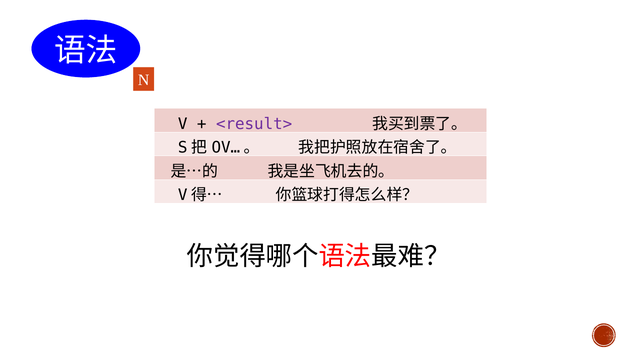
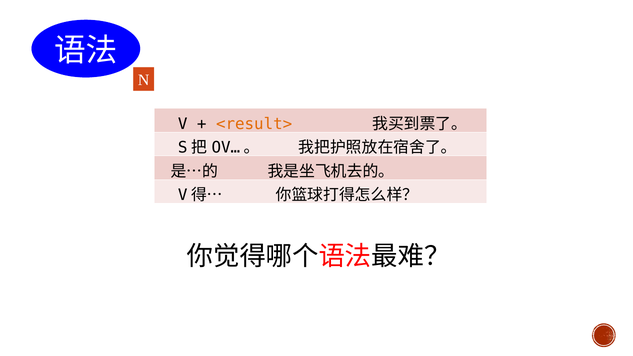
<result> colour: purple -> orange
